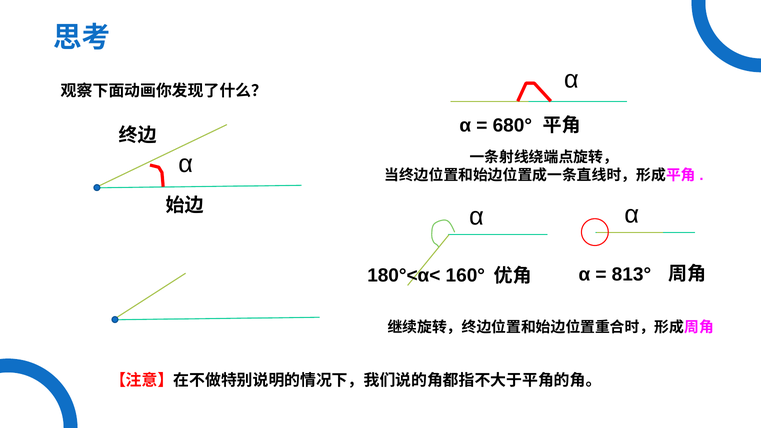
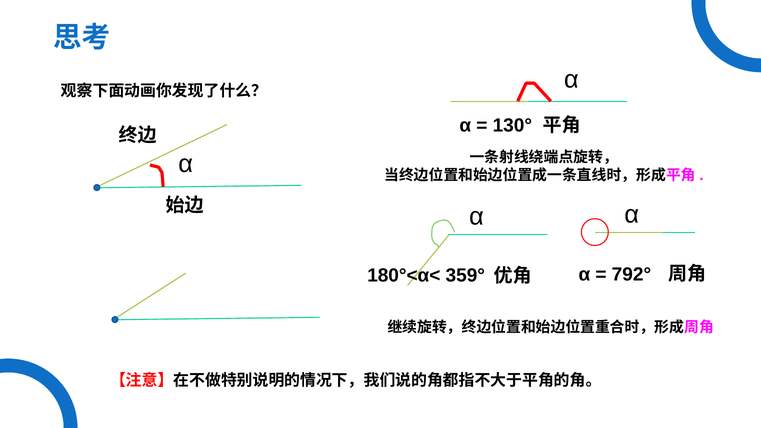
680°: 680° -> 130°
813°: 813° -> 792°
160°: 160° -> 359°
